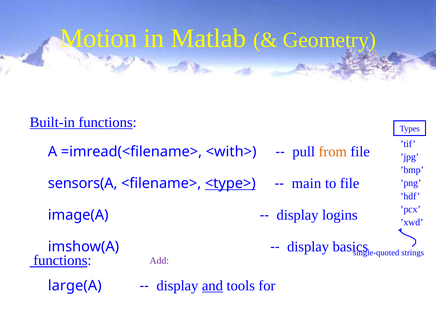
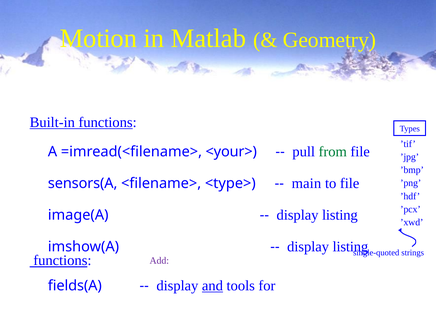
<with>: <with> -> <your>
from colour: orange -> green
<type> underline: present -> none
logins at (340, 215): logins -> listing
basics at (350, 247): basics -> listing
large(A: large(A -> fields(A
